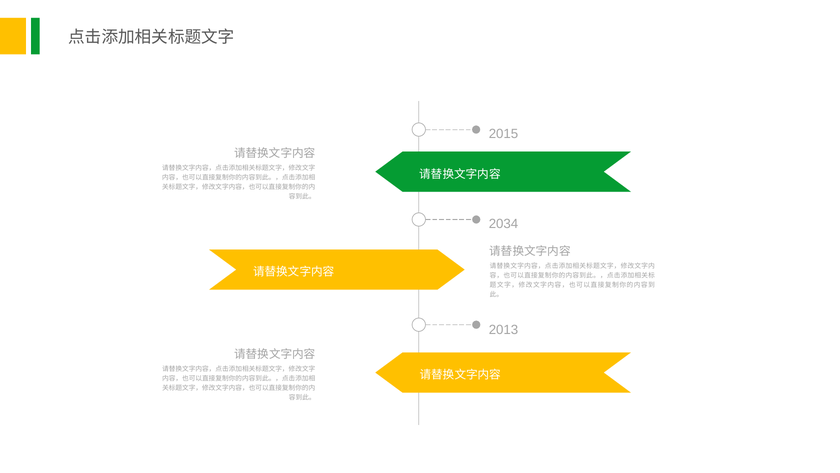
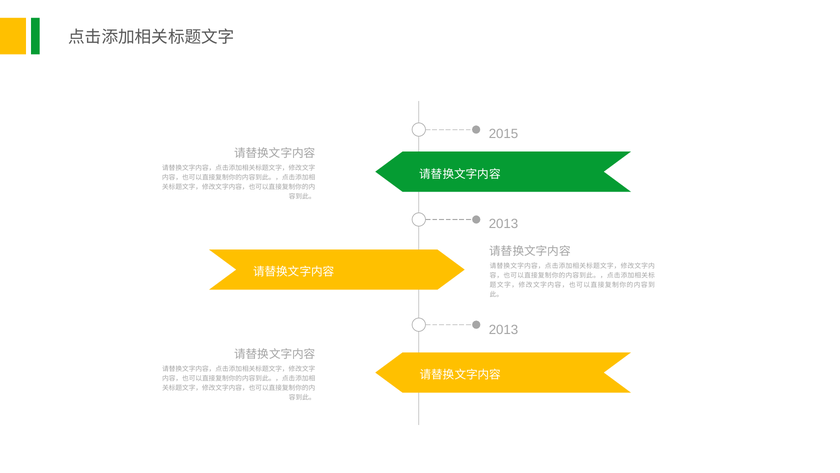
2034 at (503, 224): 2034 -> 2013
